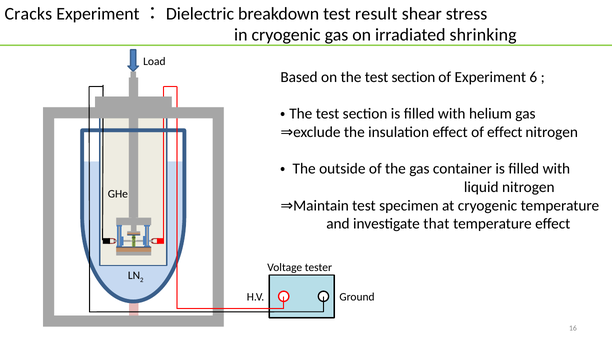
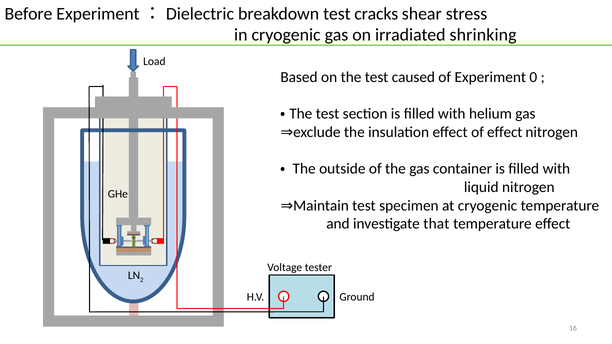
Cracks: Cracks -> Before
result: result -> cracks
the test section: section -> caused
6: 6 -> 0
